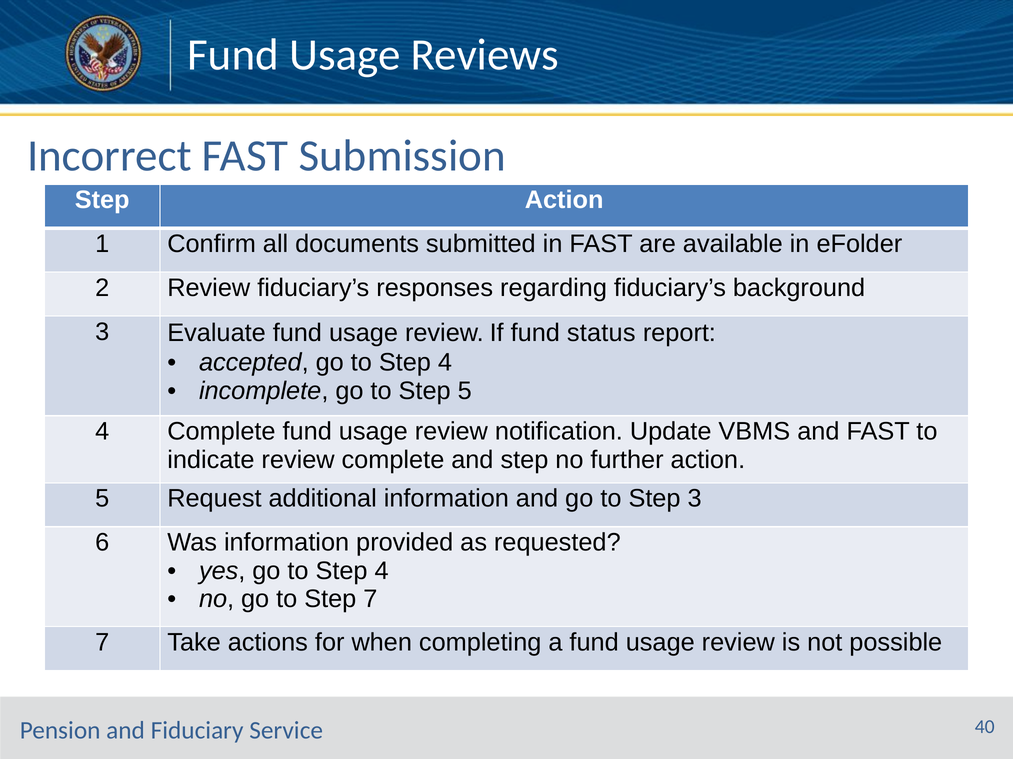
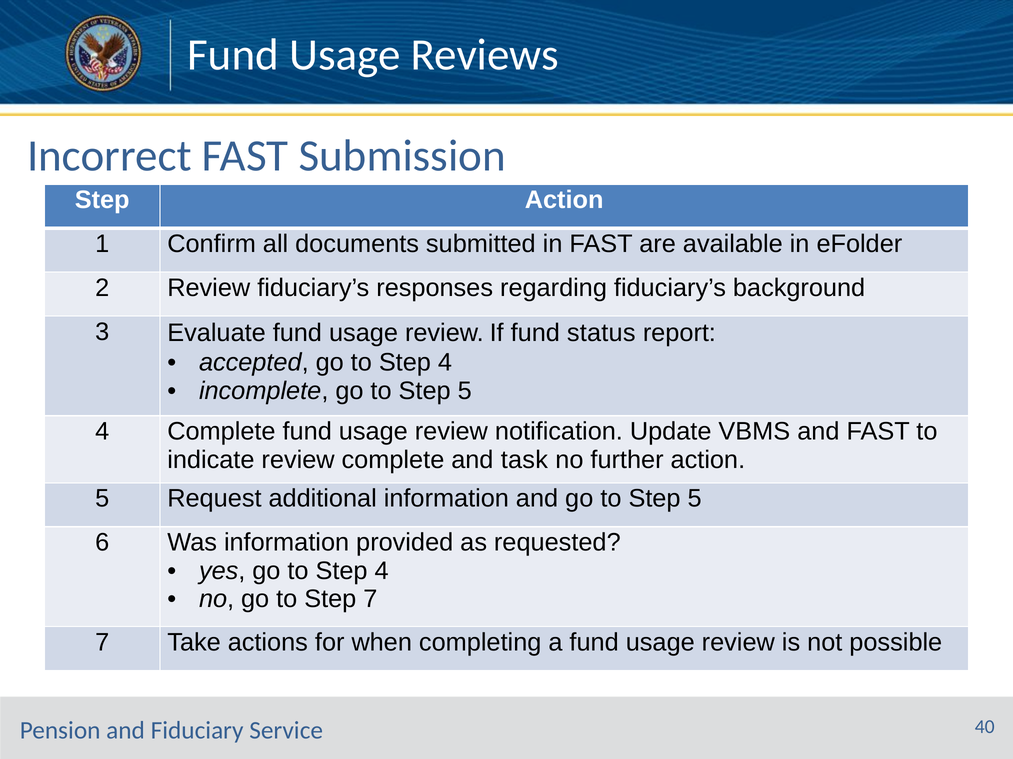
and step: step -> task
3 at (695, 499): 3 -> 5
